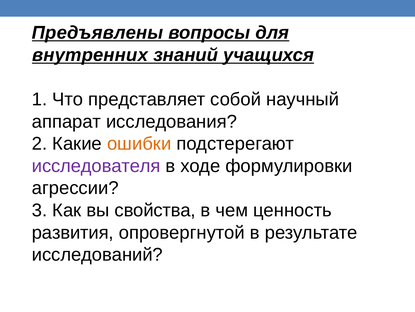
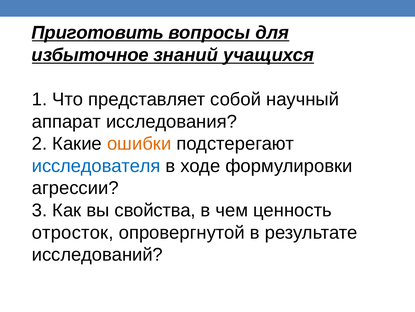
Предъявлены: Предъявлены -> Приготовить
внутренних: внутренних -> избыточное
исследователя colour: purple -> blue
развития: развития -> отросток
